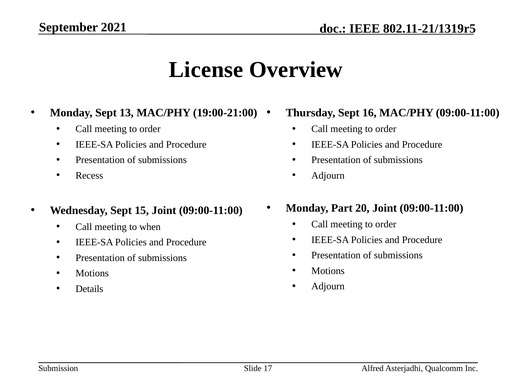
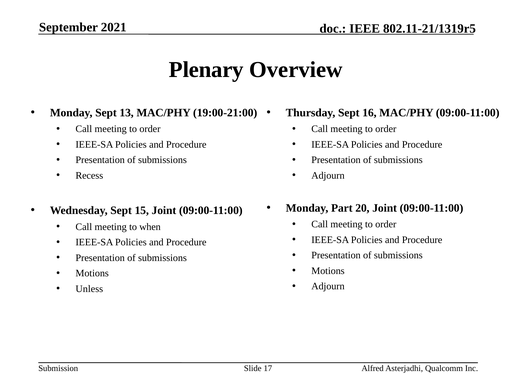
License: License -> Plenary
Details: Details -> Unless
